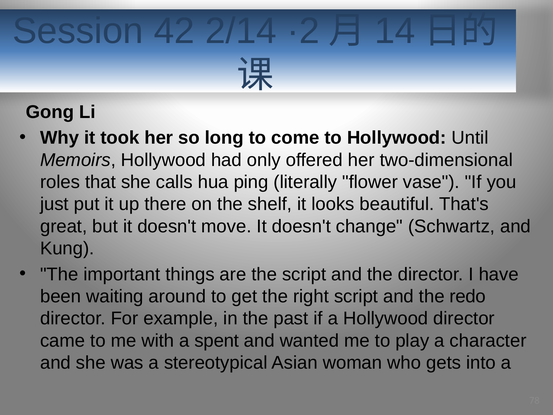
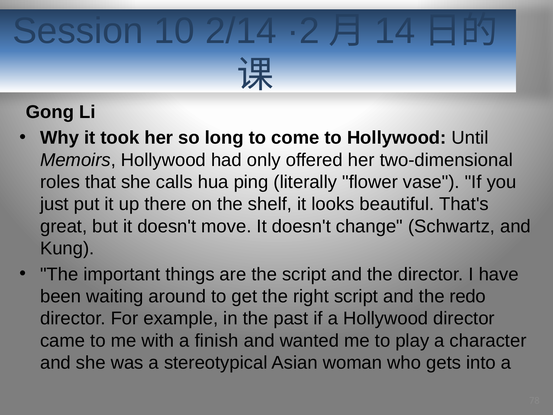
42: 42 -> 10
spent: spent -> finish
